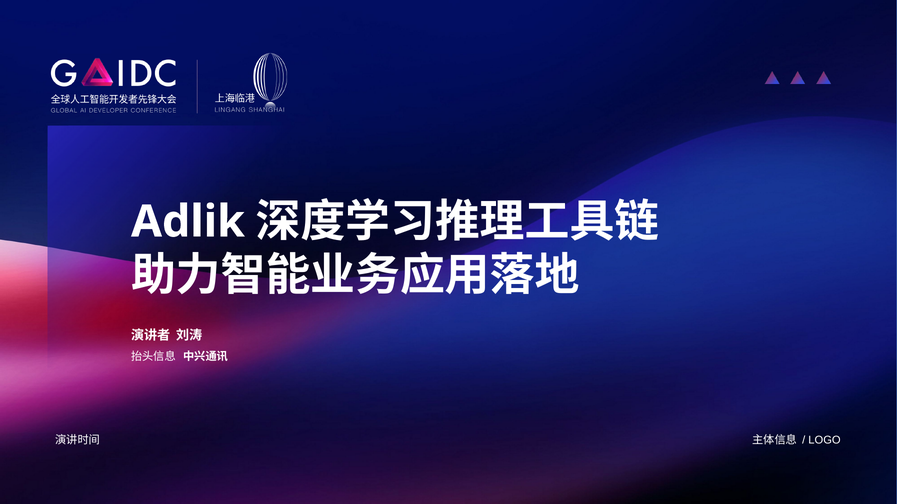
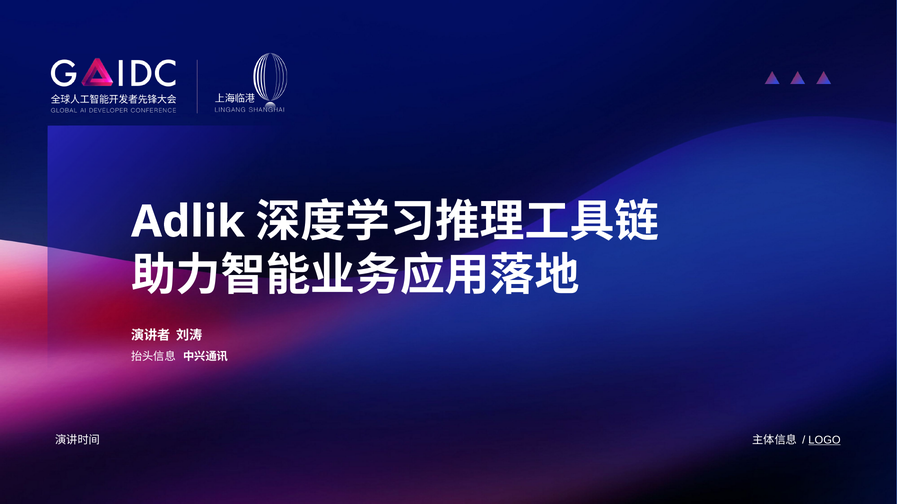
LOGO underline: none -> present
